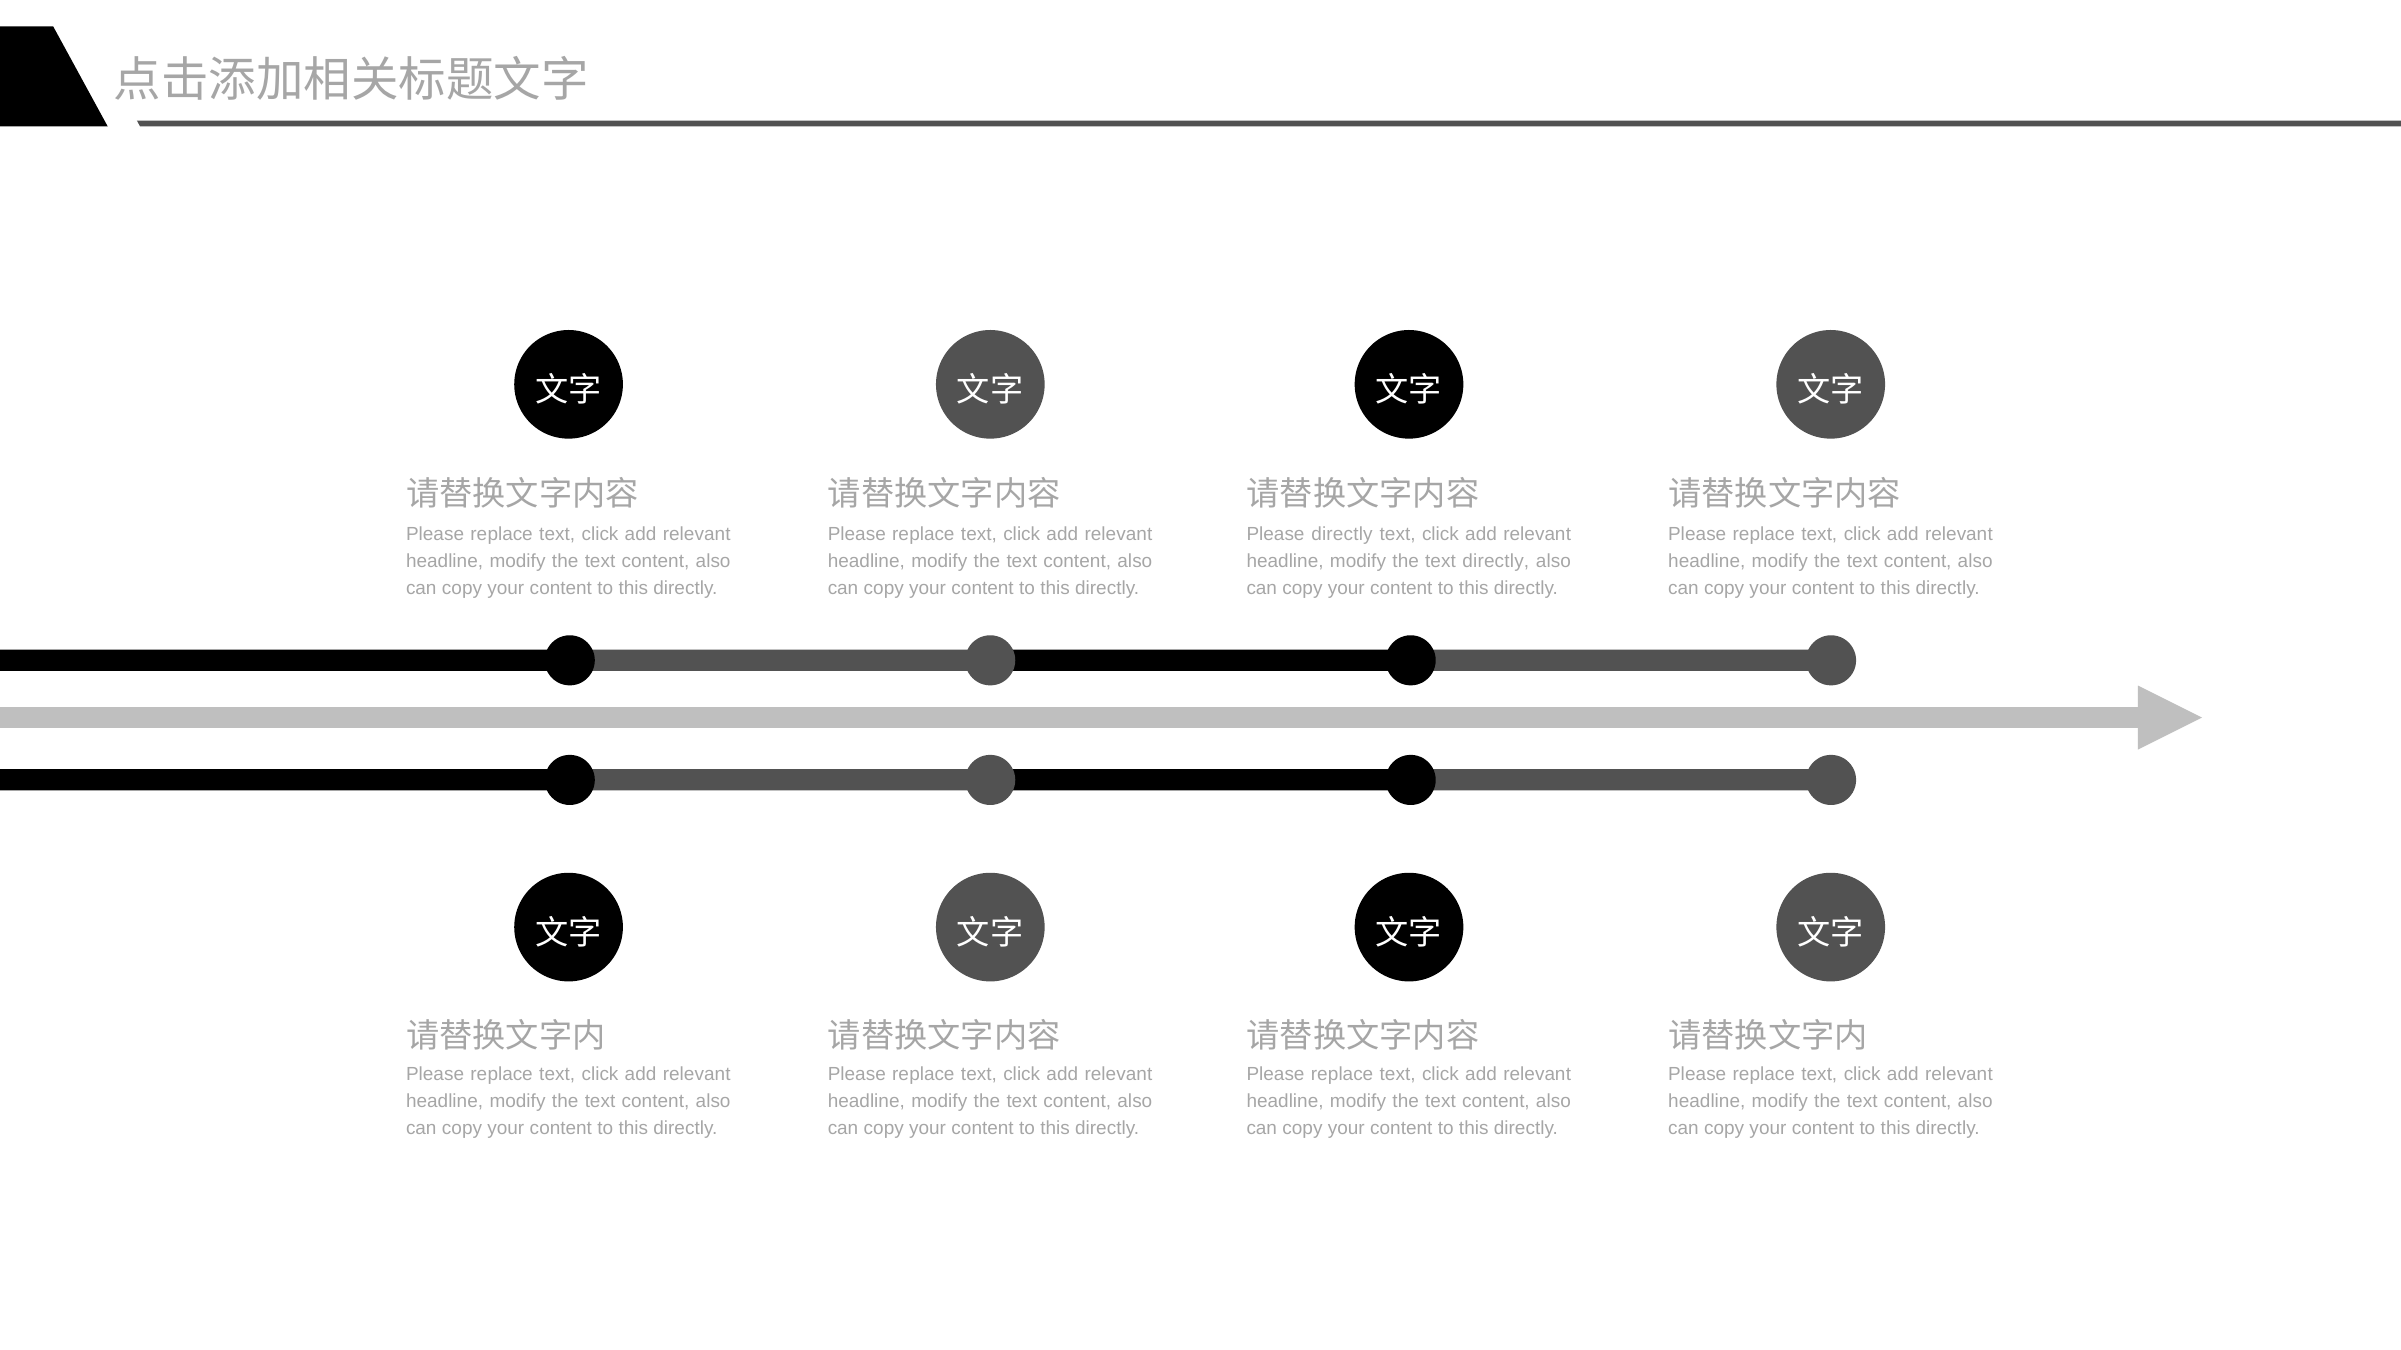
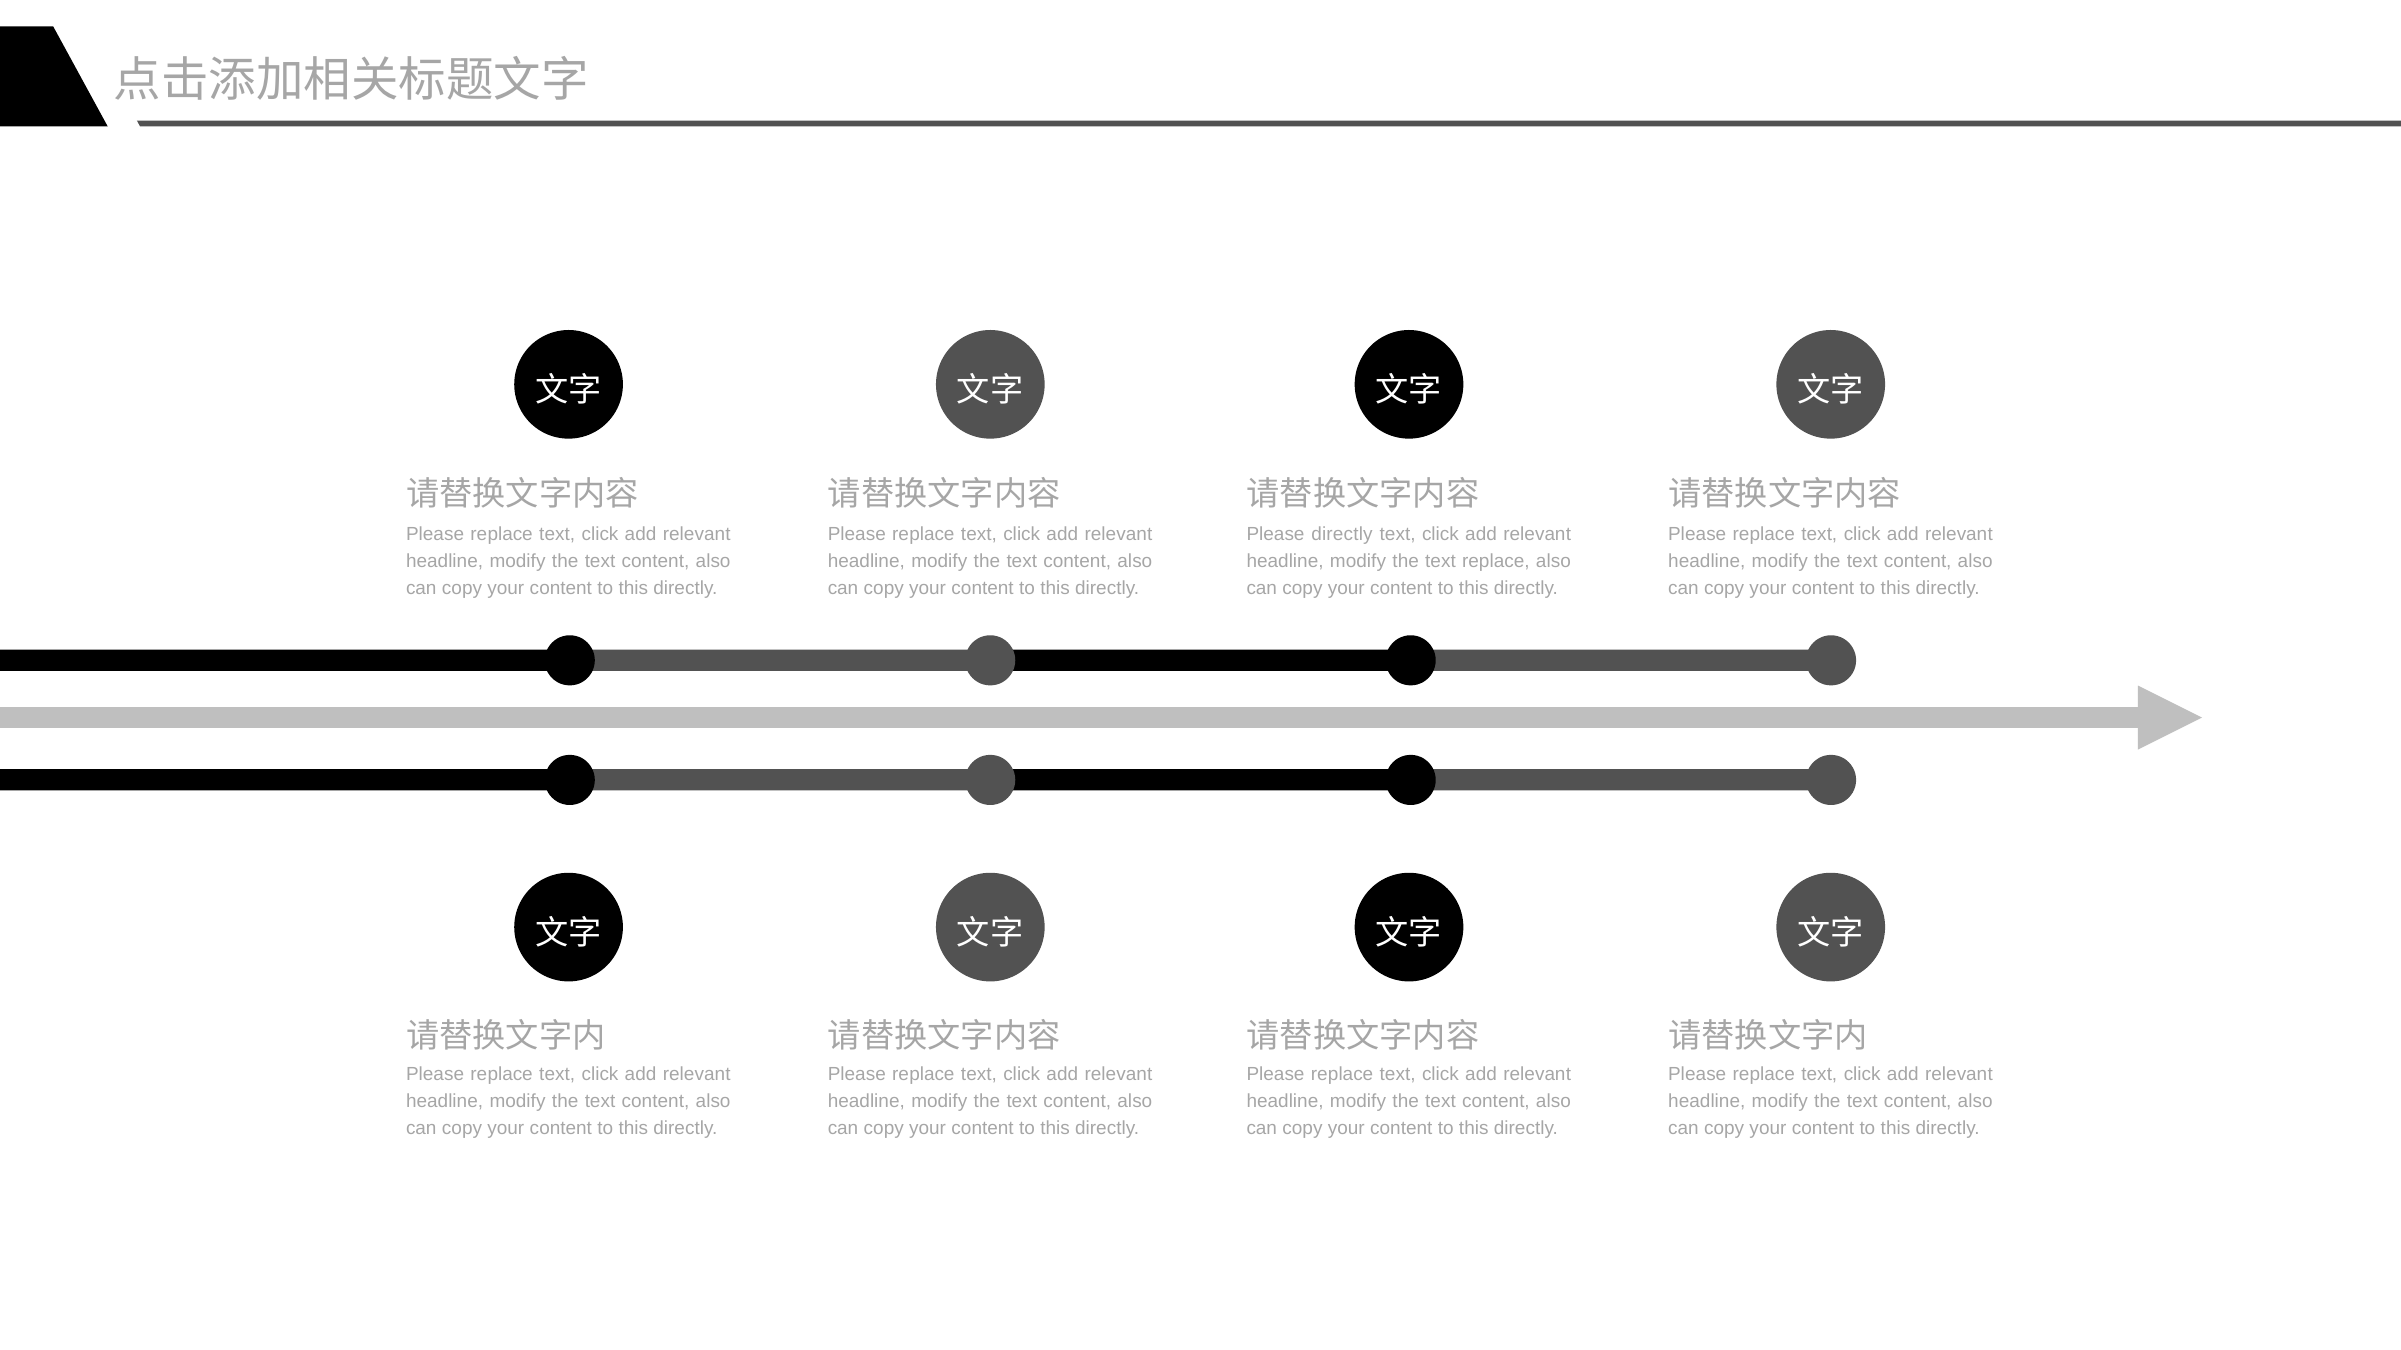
text directly: directly -> replace
